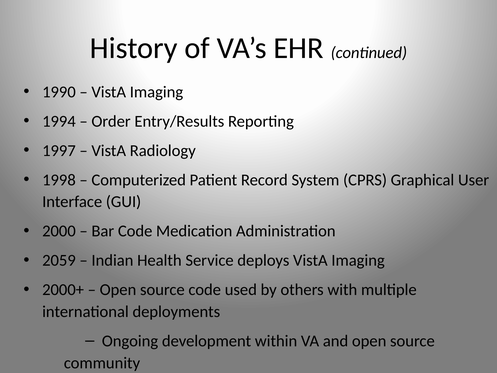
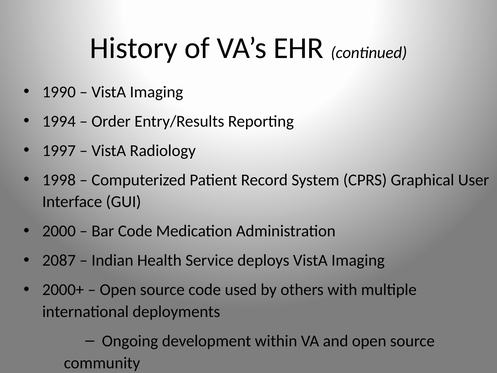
2059: 2059 -> 2087
